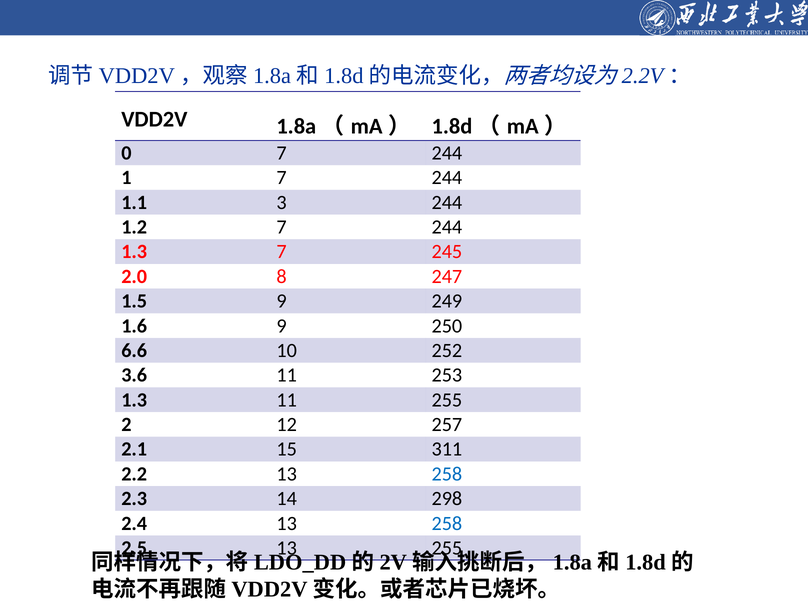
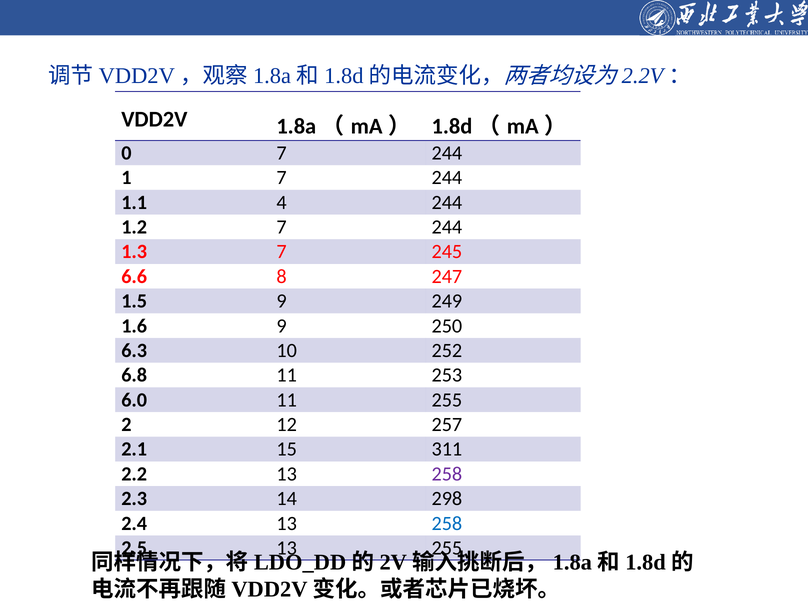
3: 3 -> 4
2.0: 2.0 -> 6.6
6.6: 6.6 -> 6.3
3.6: 3.6 -> 6.8
1.3 at (134, 400): 1.3 -> 6.0
258 at (447, 474) colour: blue -> purple
